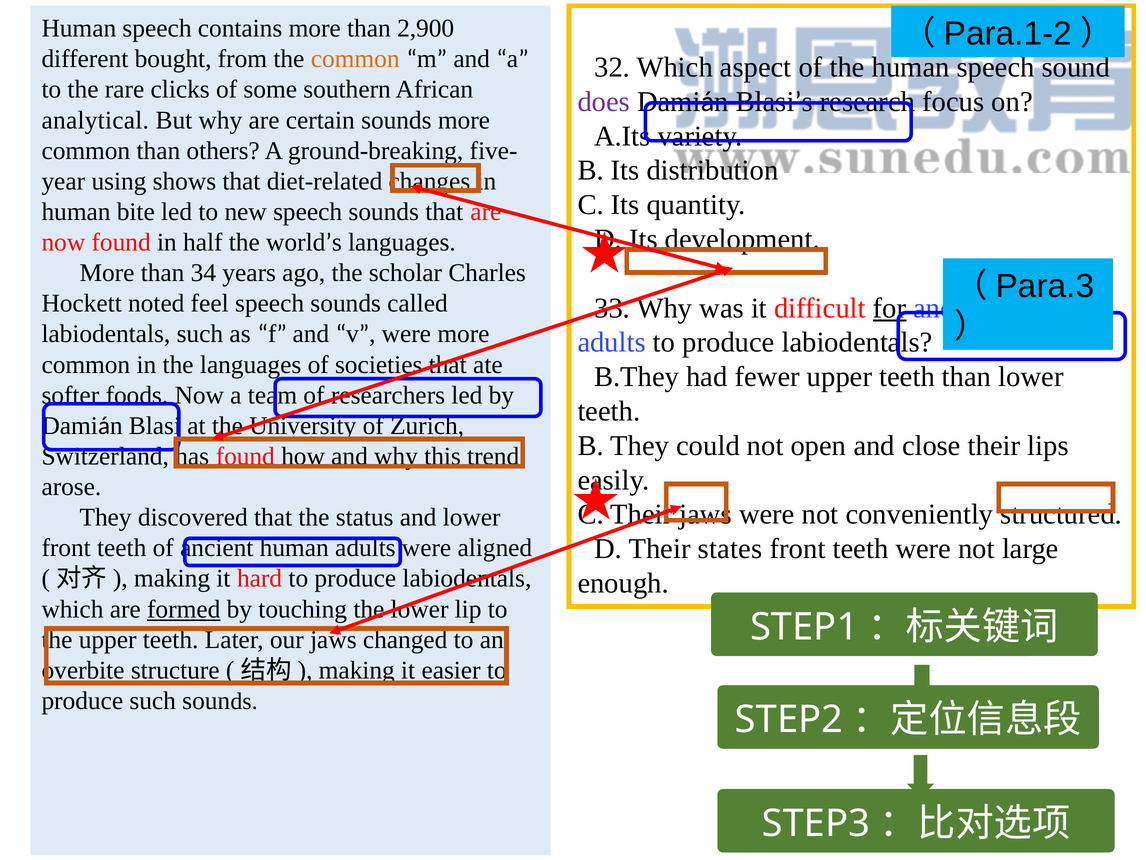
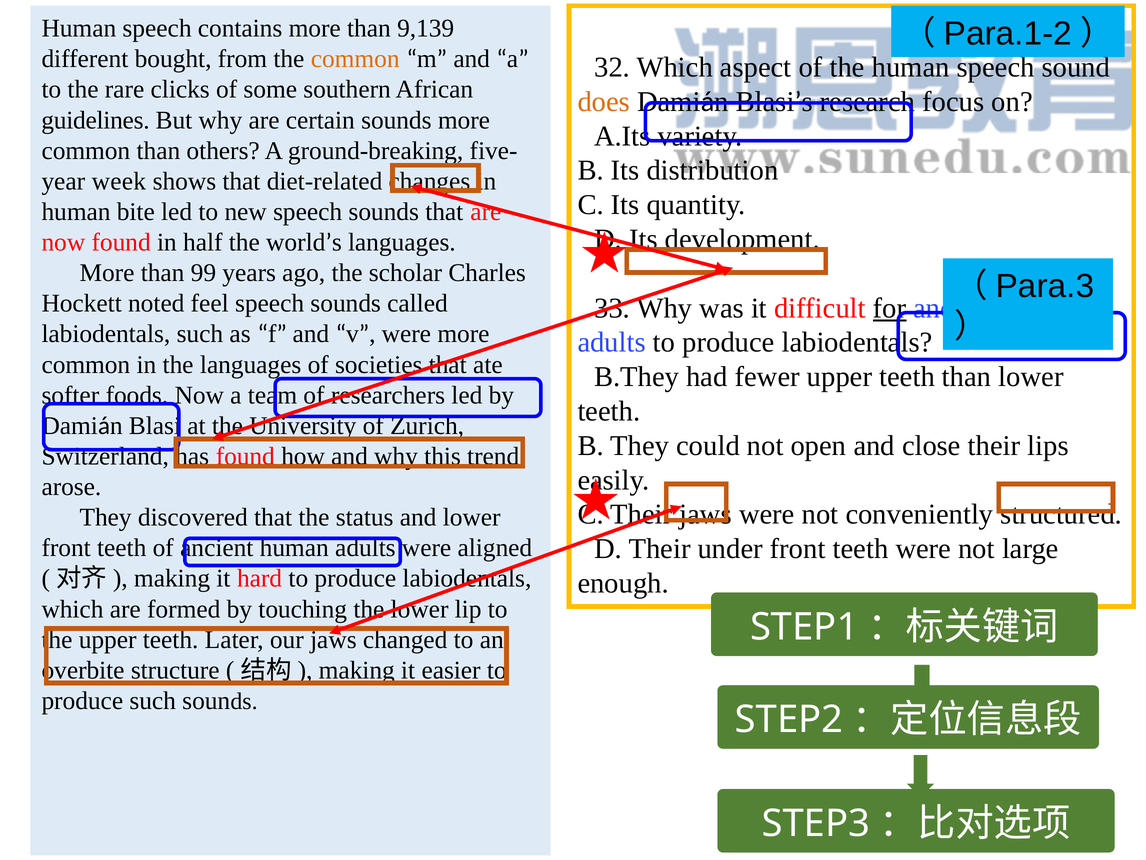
2,900: 2,900 -> 9,139
does colour: purple -> orange
analytical: analytical -> guidelines
using: using -> week
34: 34 -> 99
states: states -> under
formed underline: present -> none
